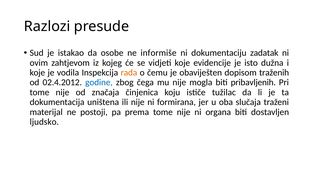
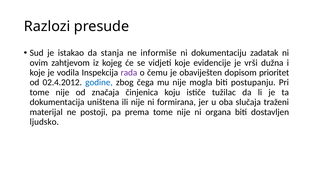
osobe: osobe -> stanja
isto: isto -> vrši
rada colour: orange -> purple
traženih: traženih -> prioritet
pribavljenih: pribavljenih -> postupanju
